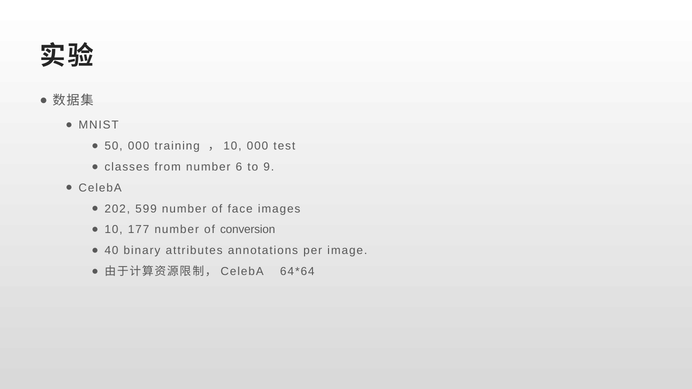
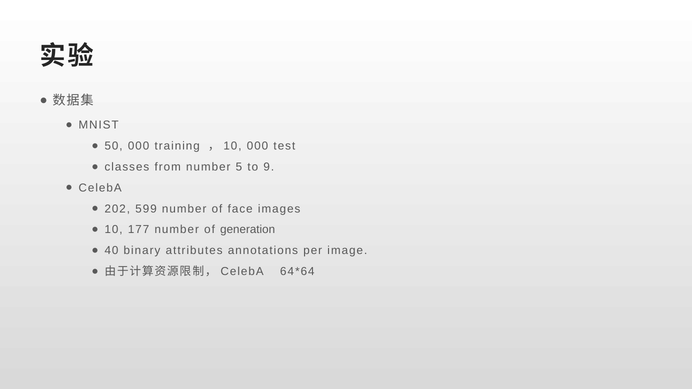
6: 6 -> 5
conversion: conversion -> generation
